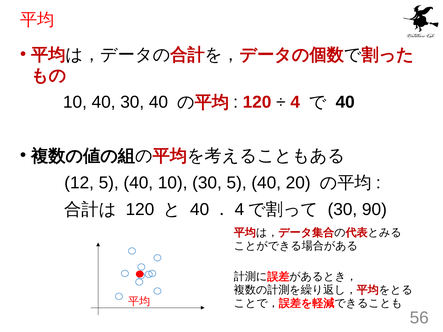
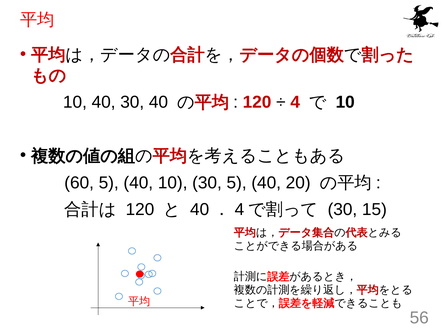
40 at (345, 102): 40 -> 10
12: 12 -> 60
90: 90 -> 15
